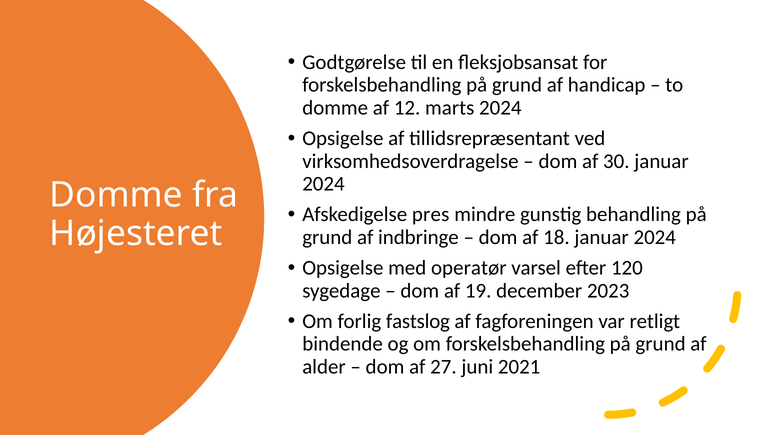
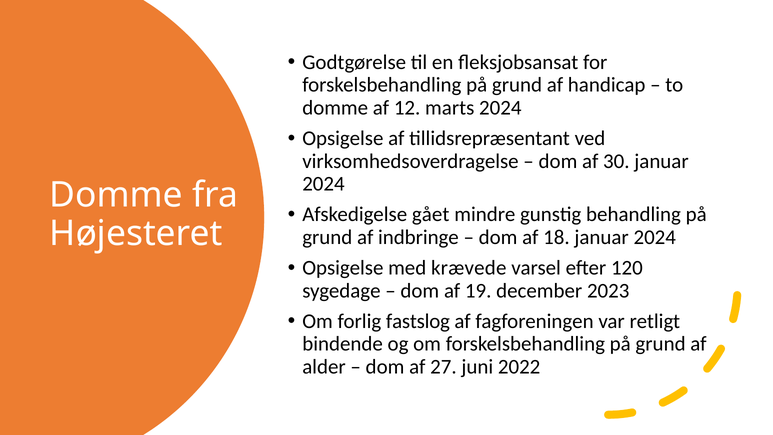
pres: pres -> gået
operatør: operatør -> krævede
2021: 2021 -> 2022
